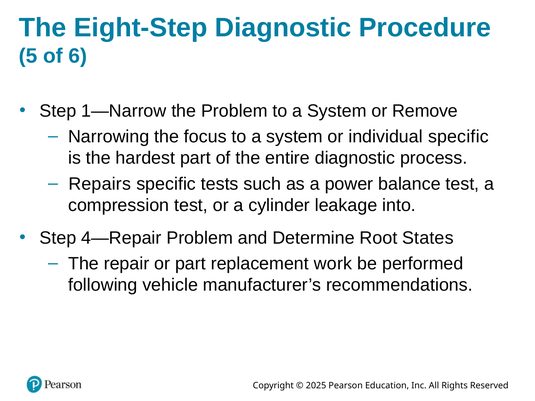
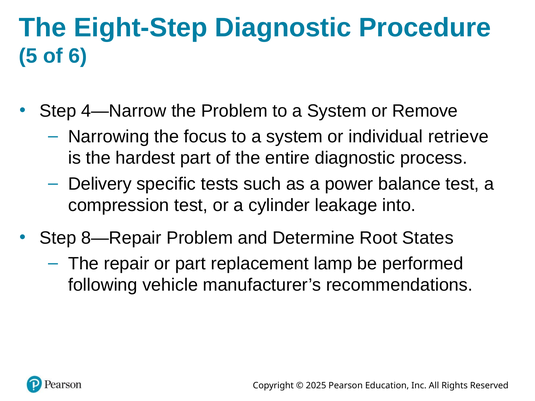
1—Narrow: 1—Narrow -> 4—Narrow
individual specific: specific -> retrieve
Repairs: Repairs -> Delivery
4—Repair: 4—Repair -> 8—Repair
work: work -> lamp
